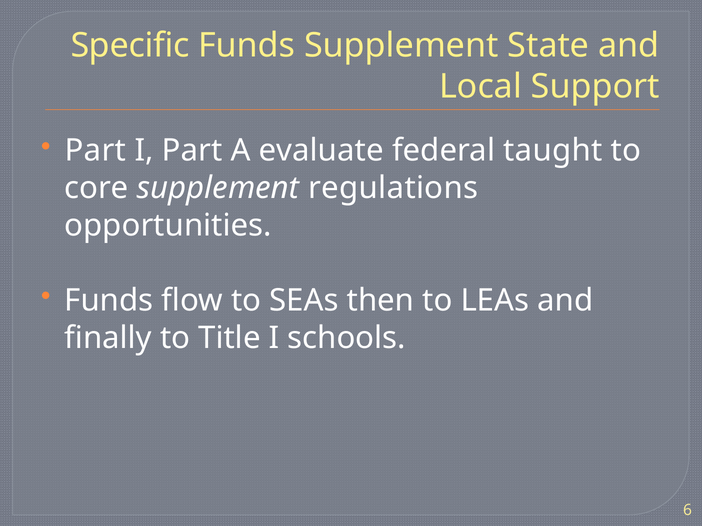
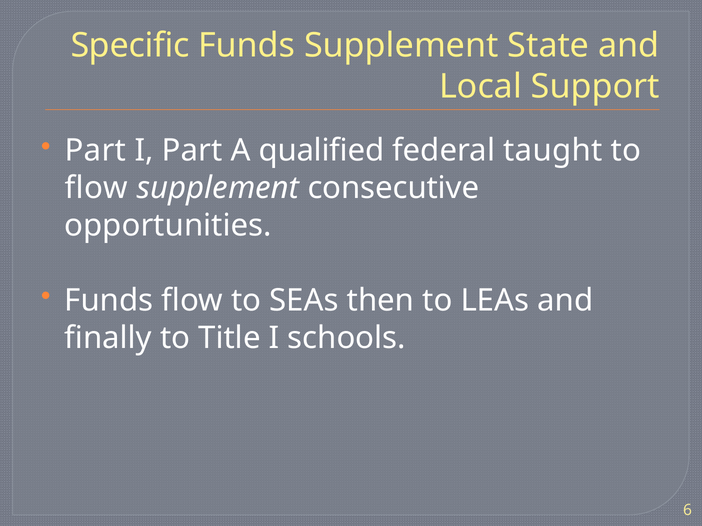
evaluate: evaluate -> qualified
core at (97, 188): core -> flow
regulations: regulations -> consecutive
